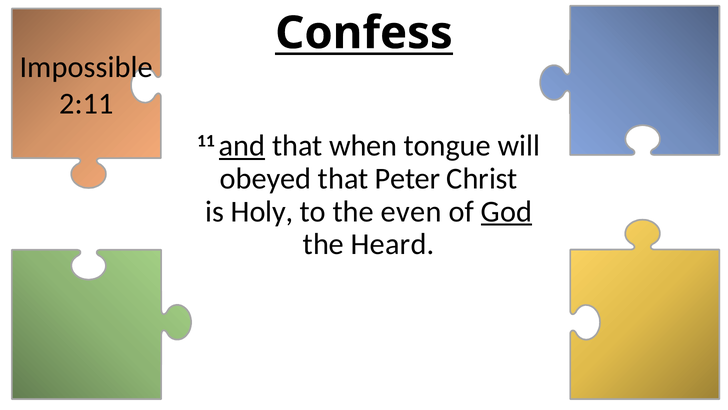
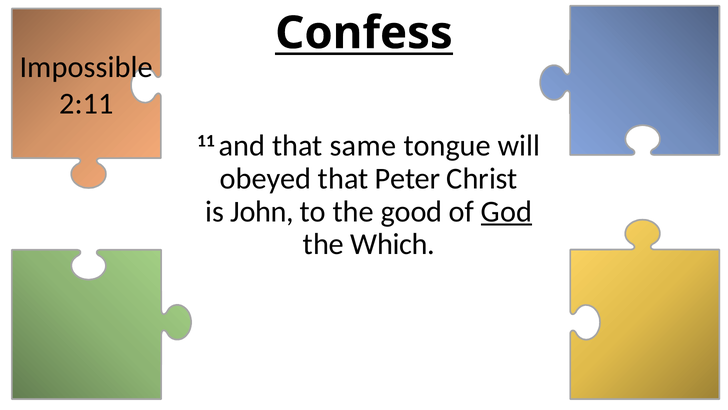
and underline: present -> none
when: when -> same
Holy: Holy -> John
even: even -> good
Heard: Heard -> Which
